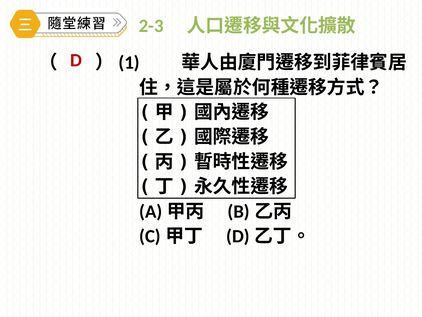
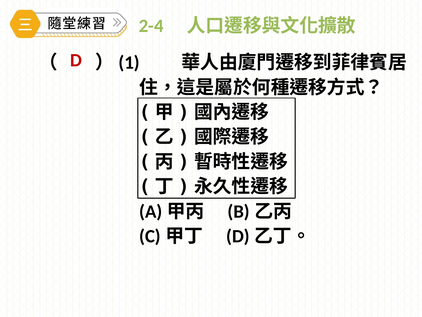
2-3: 2-3 -> 2-4
